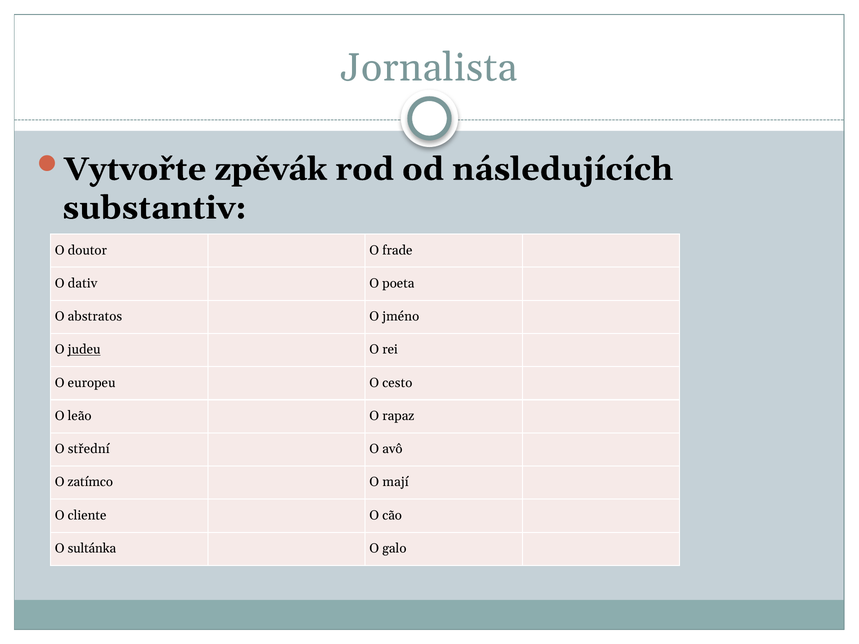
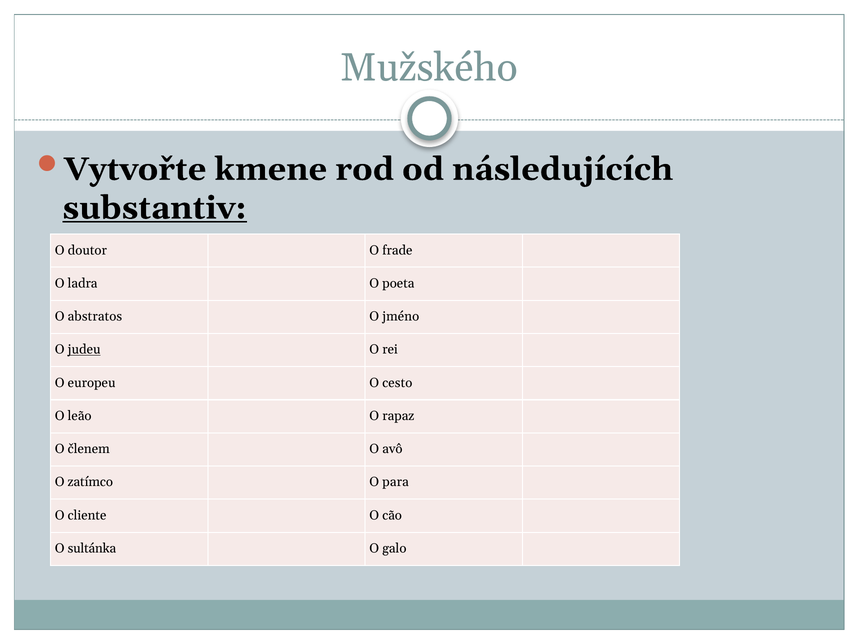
Jornalista: Jornalista -> Mužského
zpěvák: zpěvák -> kmene
substantiv underline: none -> present
dativ: dativ -> ladra
střední: střední -> členem
mají: mají -> para
